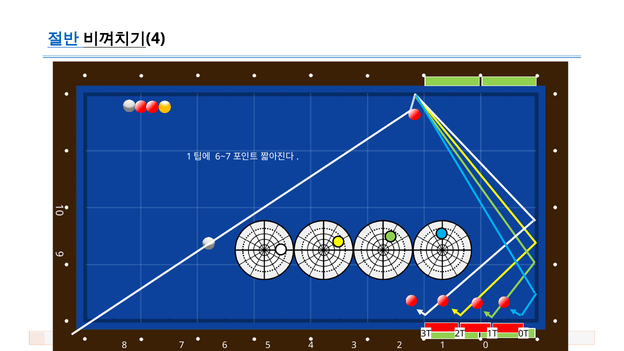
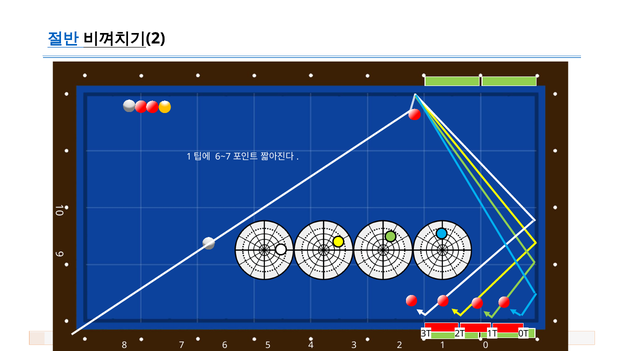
4 at (156, 38): 4 -> 2
